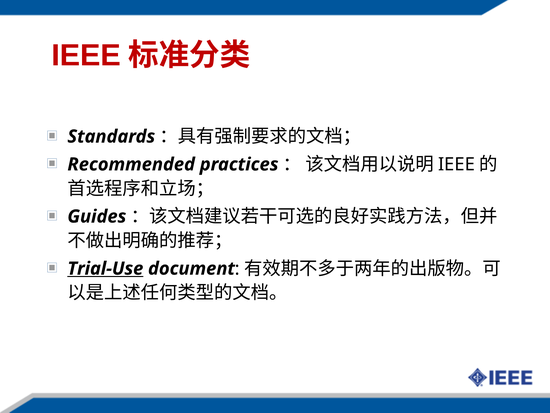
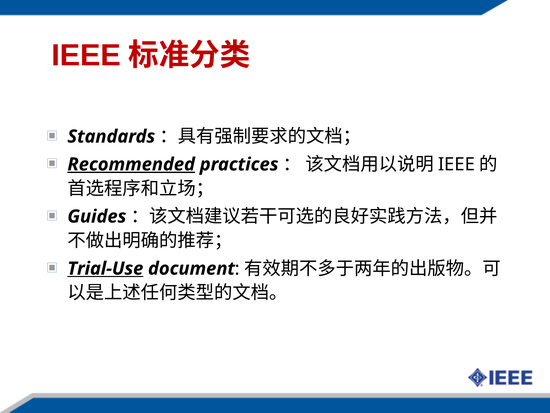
Recommended underline: none -> present
